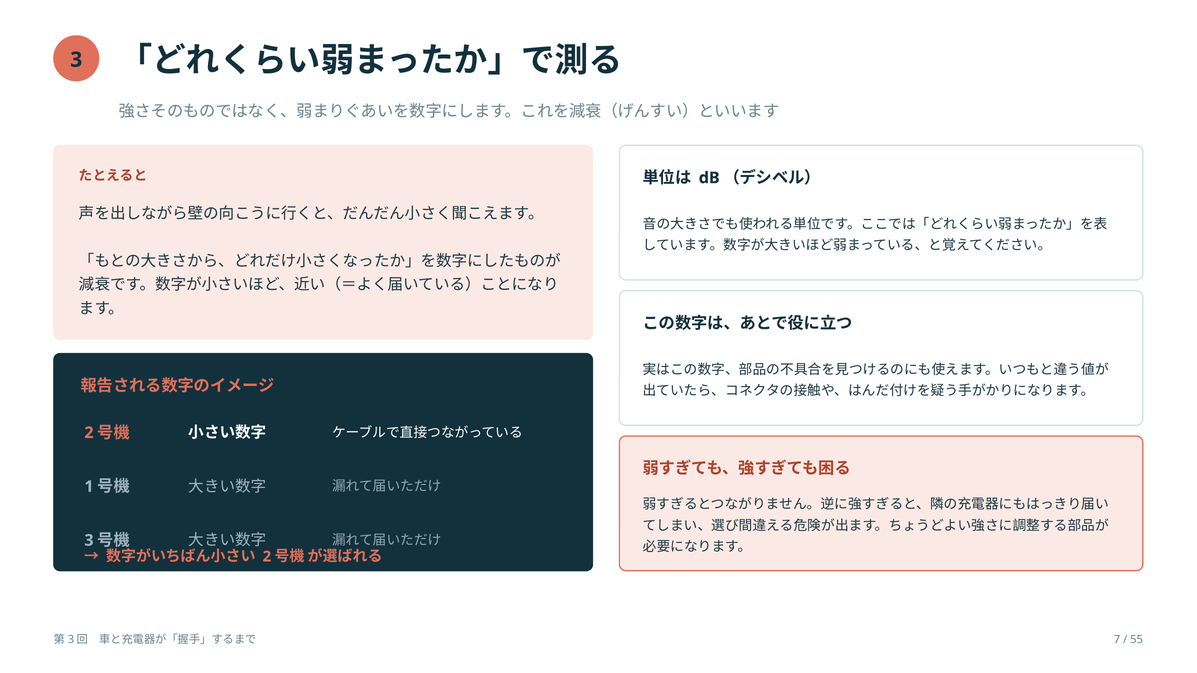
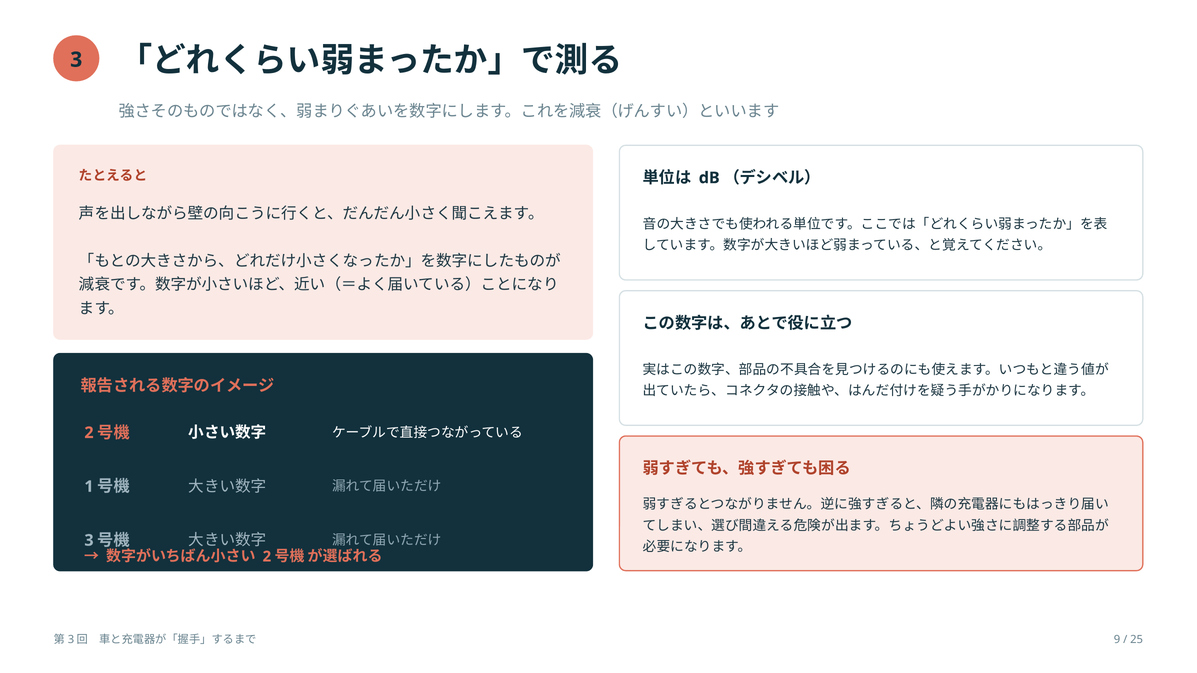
7: 7 -> 9
55: 55 -> 25
